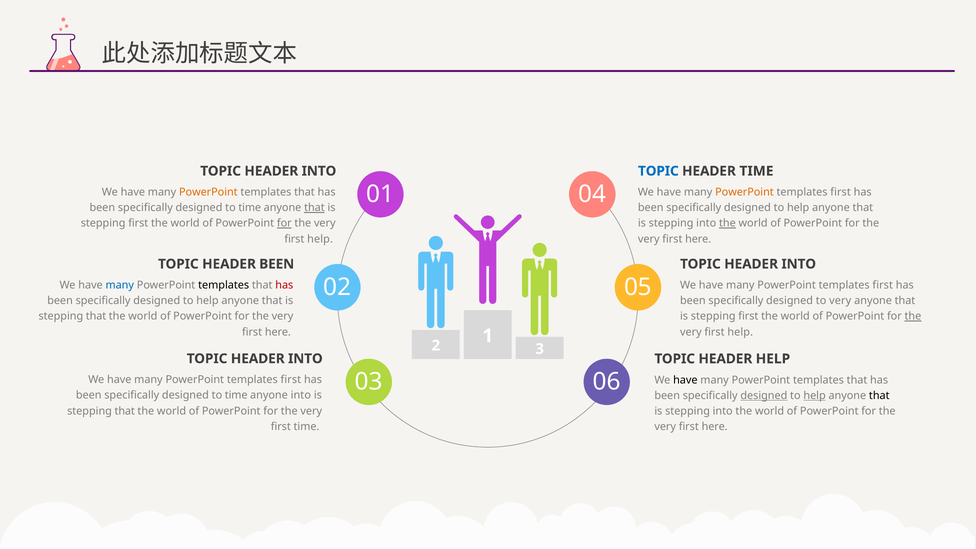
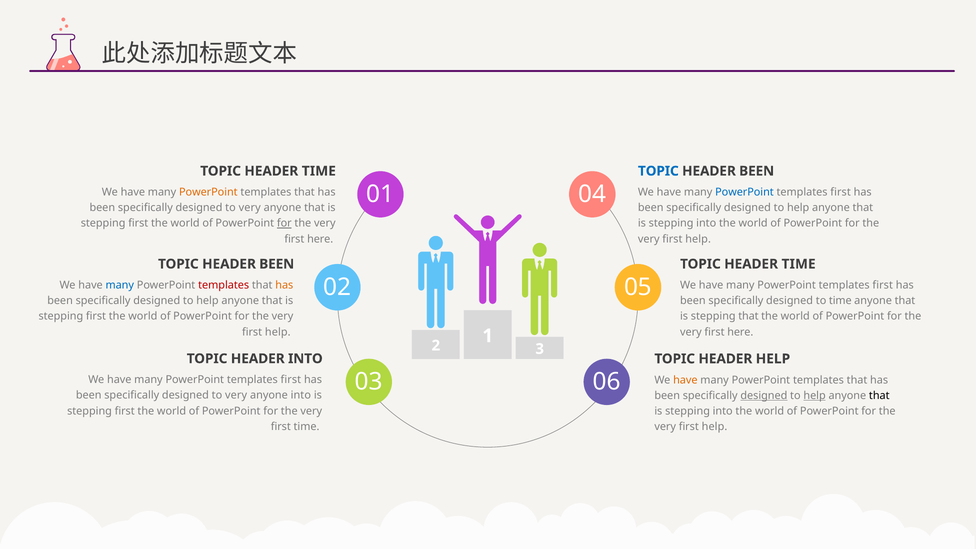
INTO at (319, 171): INTO -> TIME
TIME at (756, 171): TIME -> BEEN
PowerPoint at (744, 192) colour: orange -> blue
time at (250, 208): time -> very
that at (314, 208) underline: present -> none
the at (727, 223) underline: present -> none
help at (320, 239): help -> here
here at (698, 239): here -> help
INTO at (799, 264): INTO -> TIME
templates at (224, 285) colour: black -> red
has at (284, 285) colour: red -> orange
to very: very -> time
that at (96, 316): that -> first
first at (748, 316): first -> that
the at (913, 316) underline: present -> none
here at (278, 332): here -> help
help at (740, 332): help -> here
have at (685, 380) colour: black -> orange
time at (236, 395): time -> very
that at (125, 411): that -> first
here at (715, 427): here -> help
